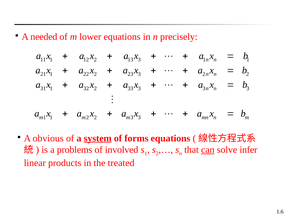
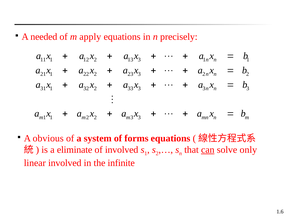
lower: lower -> apply
system underline: present -> none
problems: problems -> eliminate
infer: infer -> only
linear products: products -> involved
treated: treated -> infinite
